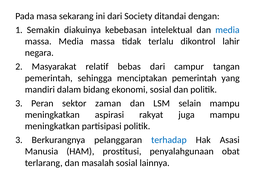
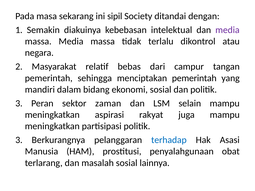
ini dari: dari -> sipil
media at (227, 30) colour: blue -> purple
lahir: lahir -> atau
